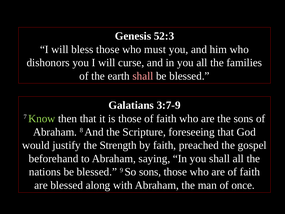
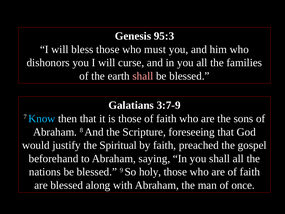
52:3: 52:3 -> 95:3
Know colour: light green -> light blue
Strength: Strength -> Spiritual
So sons: sons -> holy
